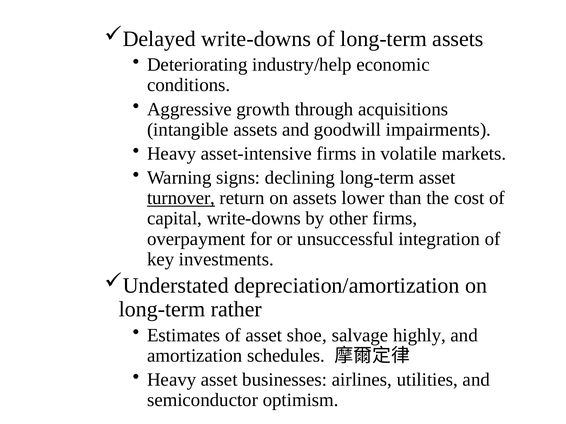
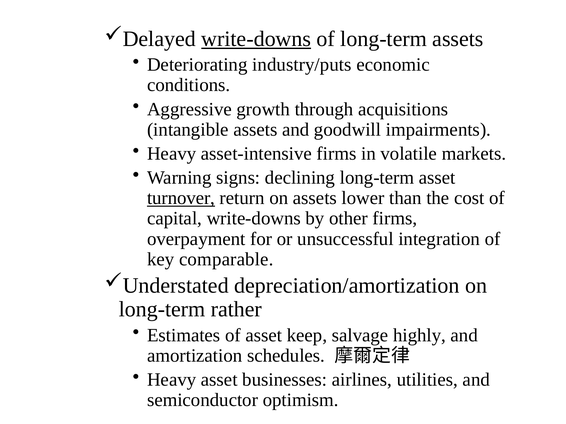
write-downs at (256, 39) underline: none -> present
industry/help: industry/help -> industry/puts
investments: investments -> comparable
shoe: shoe -> keep
